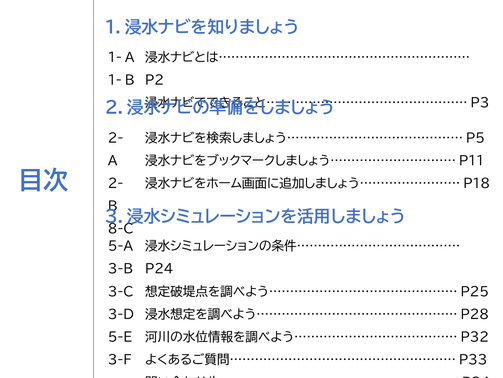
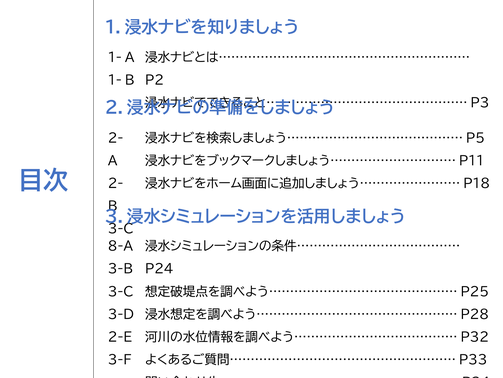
8-C at (121, 228): 8-C -> 3-C
5-A: 5-A -> 8-A
5-E: 5-E -> 2-E
